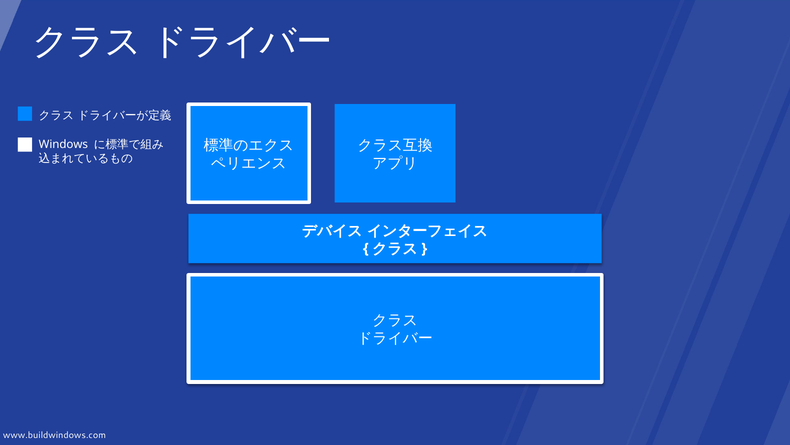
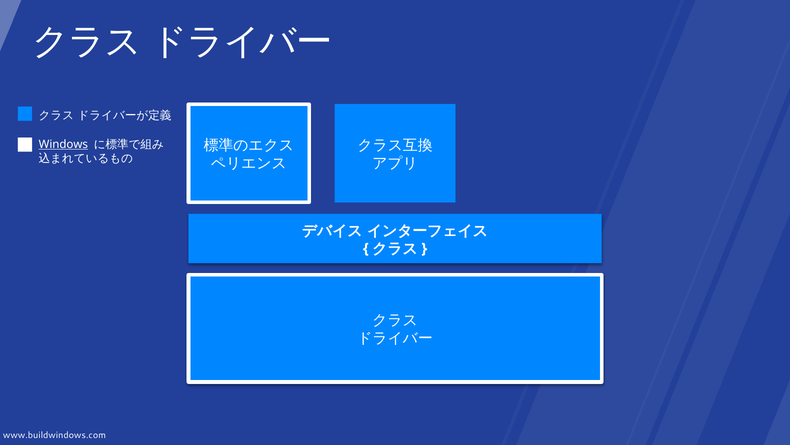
Windows underline: none -> present
